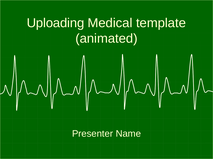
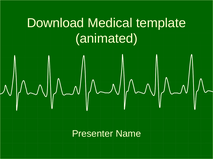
Uploading: Uploading -> Download
